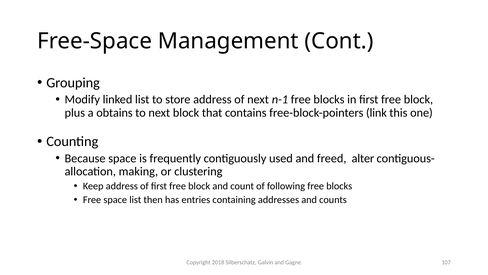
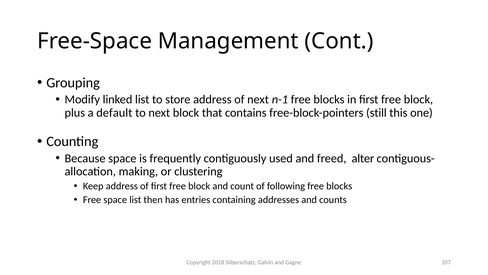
obtains: obtains -> default
link: link -> still
